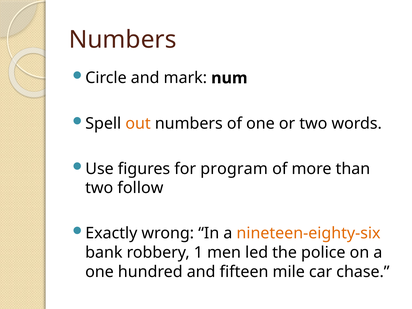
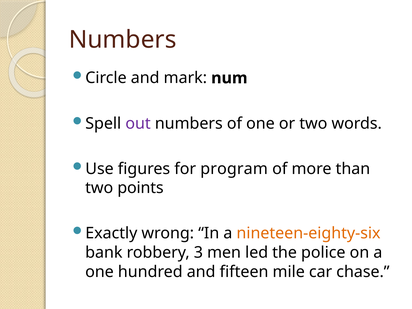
out colour: orange -> purple
follow: follow -> points
1: 1 -> 3
